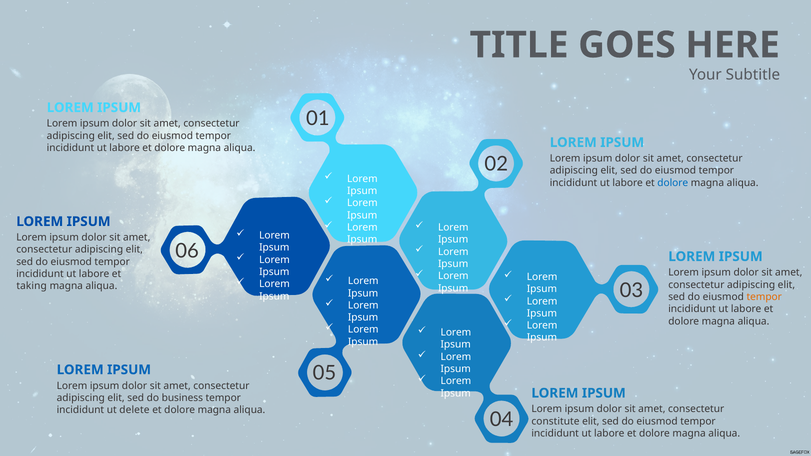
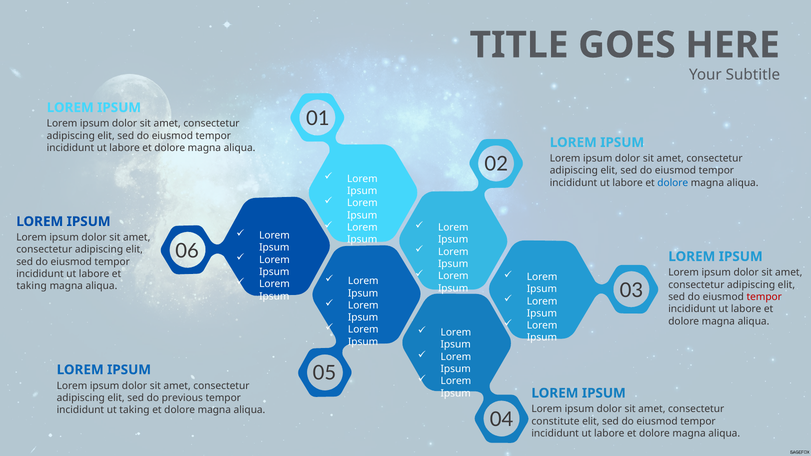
tempor at (764, 297) colour: orange -> red
business: business -> previous
ut delete: delete -> taking
